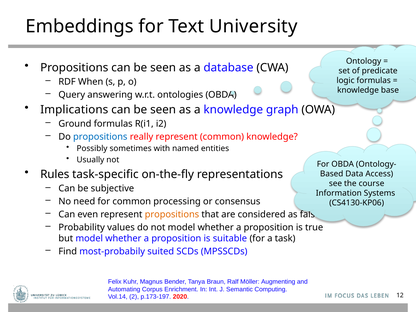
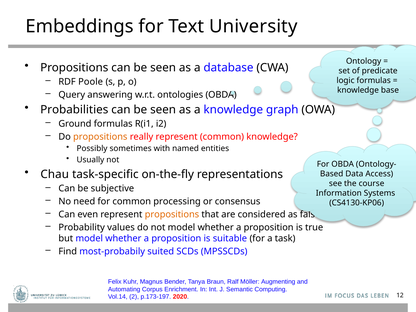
When: When -> Poole
Implications: Implications -> Probabilities
propositions at (100, 137) colour: blue -> orange
Rules: Rules -> Chau
